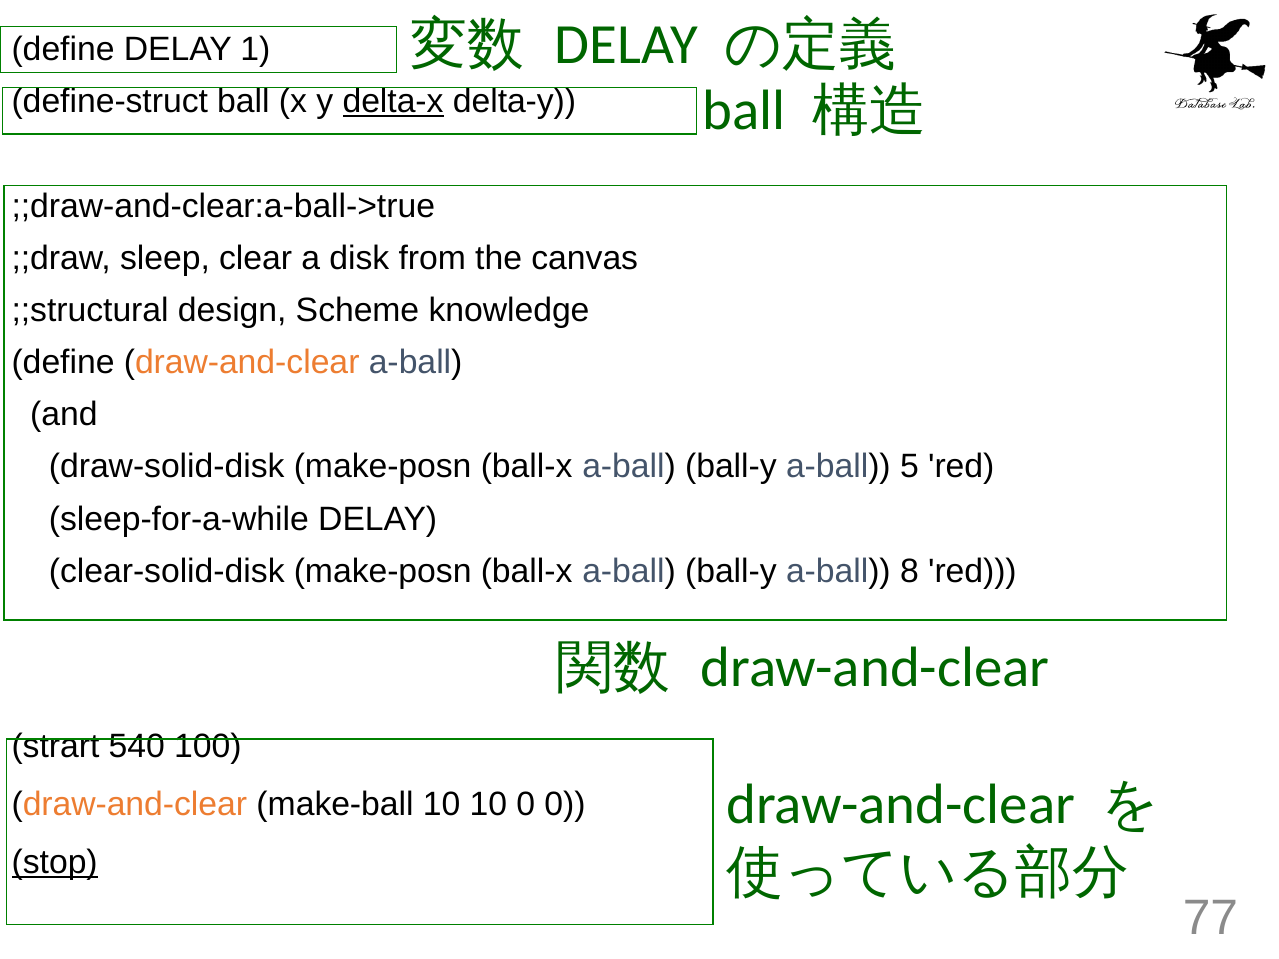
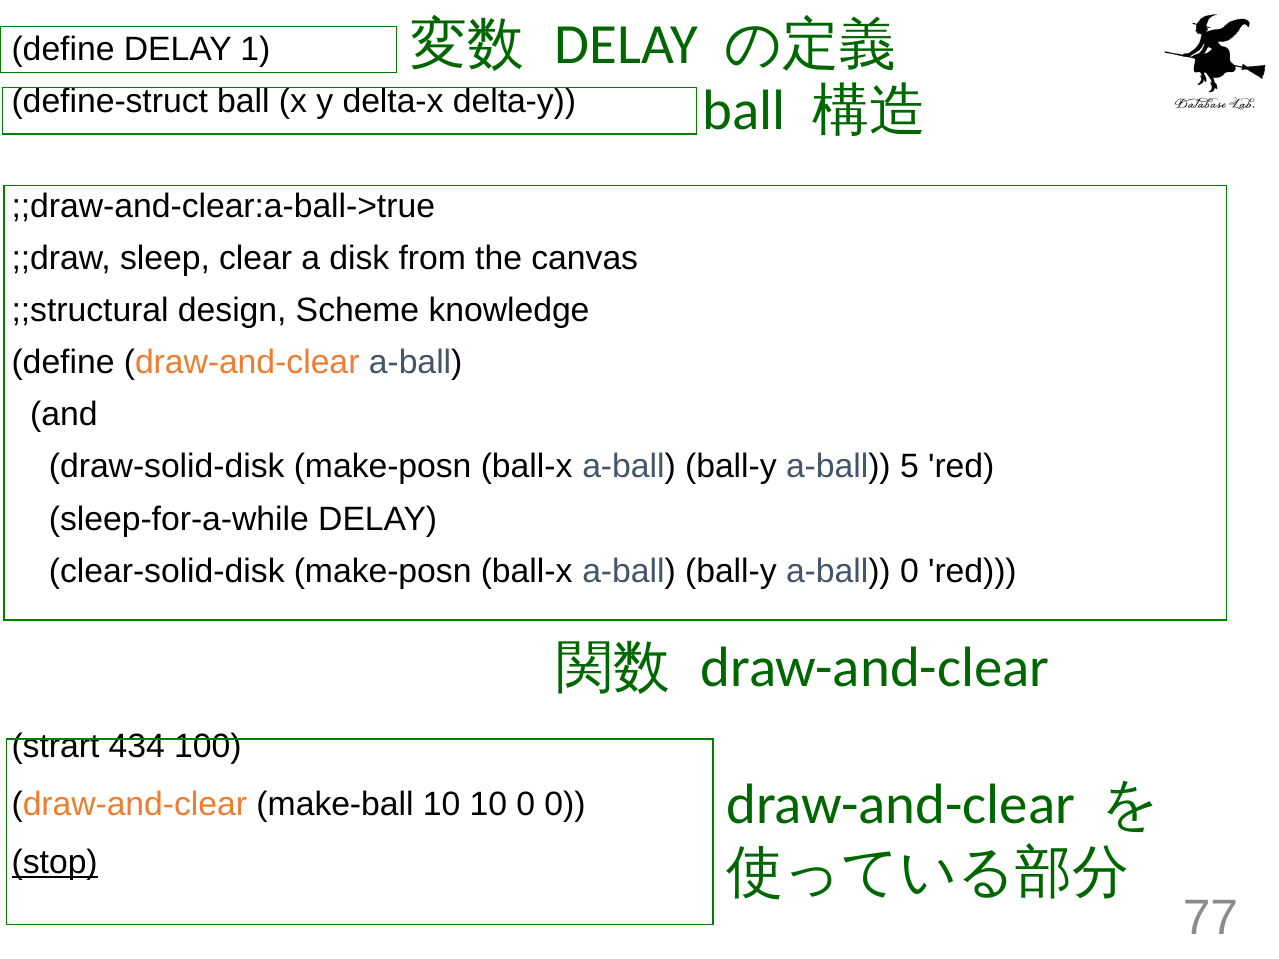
delta-x underline: present -> none
a-ball 8: 8 -> 0
540: 540 -> 434
